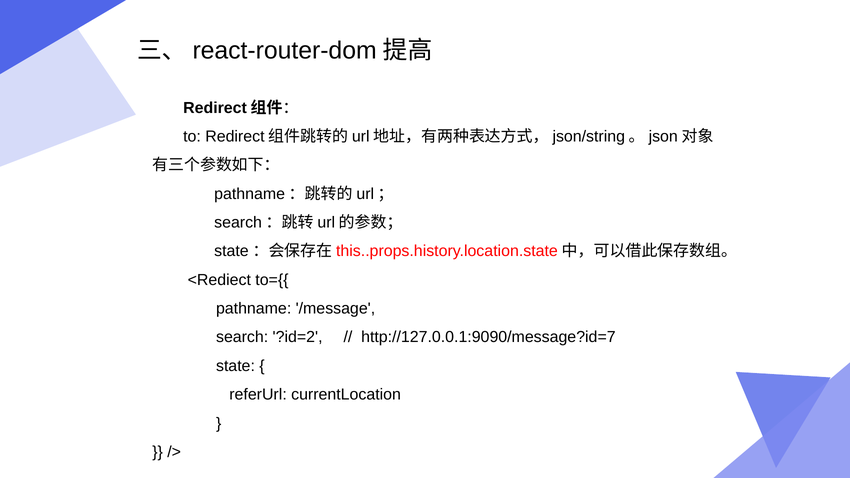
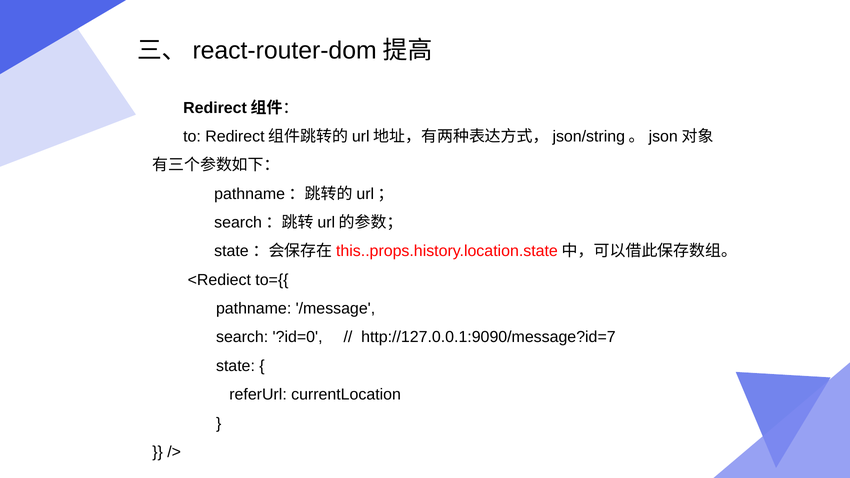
?id=2: ?id=2 -> ?id=0
